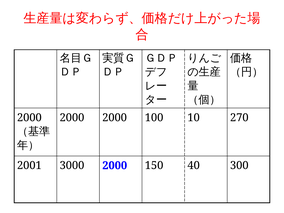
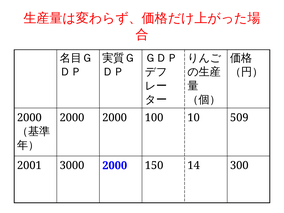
270: 270 -> 509
40: 40 -> 14
